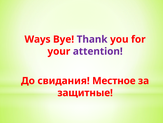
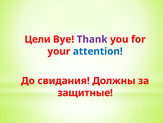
Ways: Ways -> Цели
attention colour: purple -> blue
Местное: Местное -> Должны
